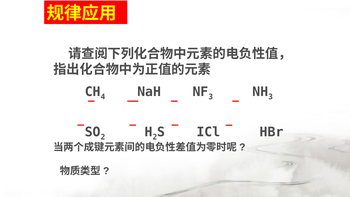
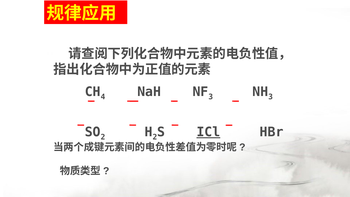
ICl underline: none -> present
